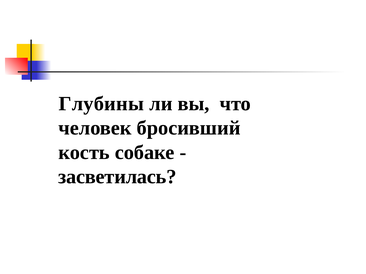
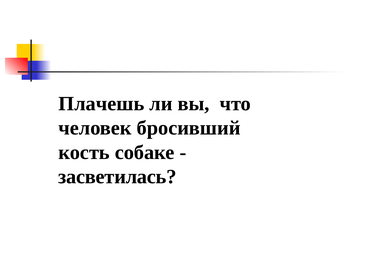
Глубины: Глубины -> Плачешь
